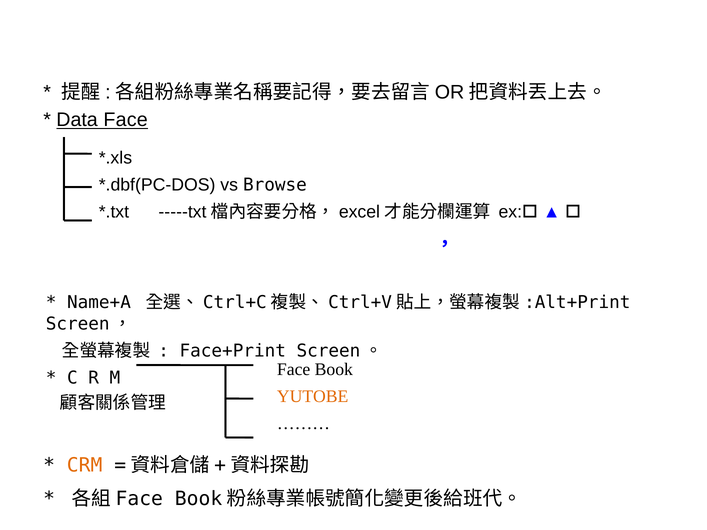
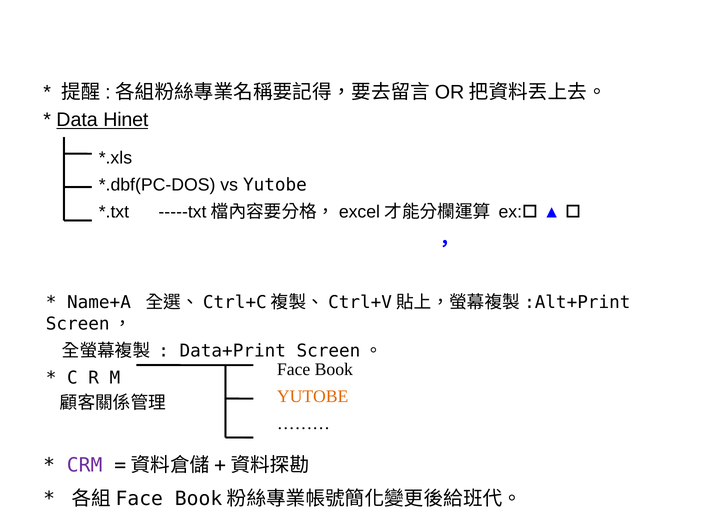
Data Face: Face -> Hinet
vs Browse: Browse -> Yutobe
Face+Print: Face+Print -> Data+Print
CRM colour: orange -> purple
